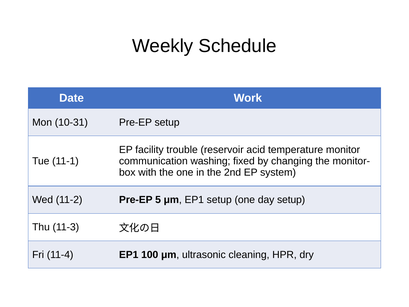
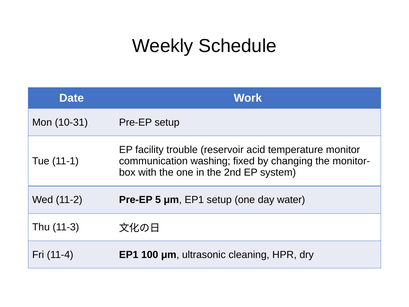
day setup: setup -> water
